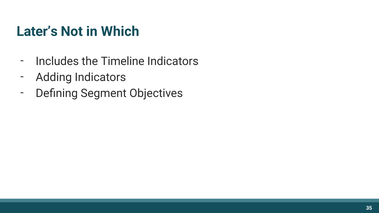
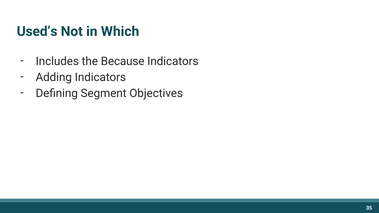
Later’s: Later’s -> Used’s
Timeline: Timeline -> Because
